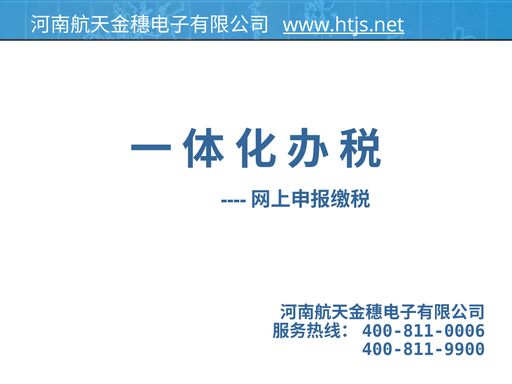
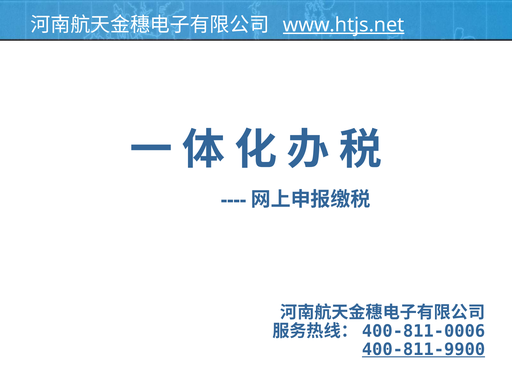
400-811-9900 underline: none -> present
